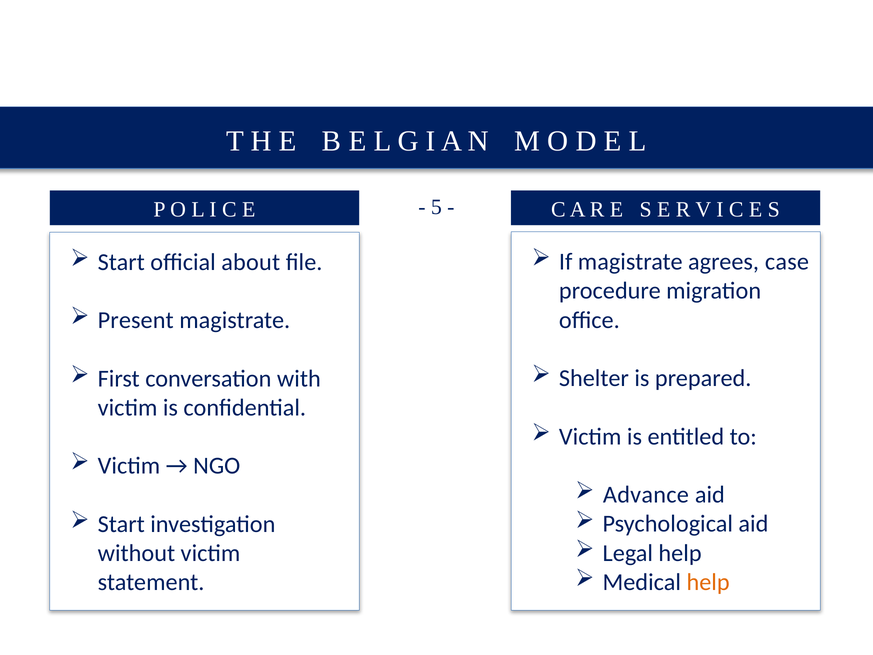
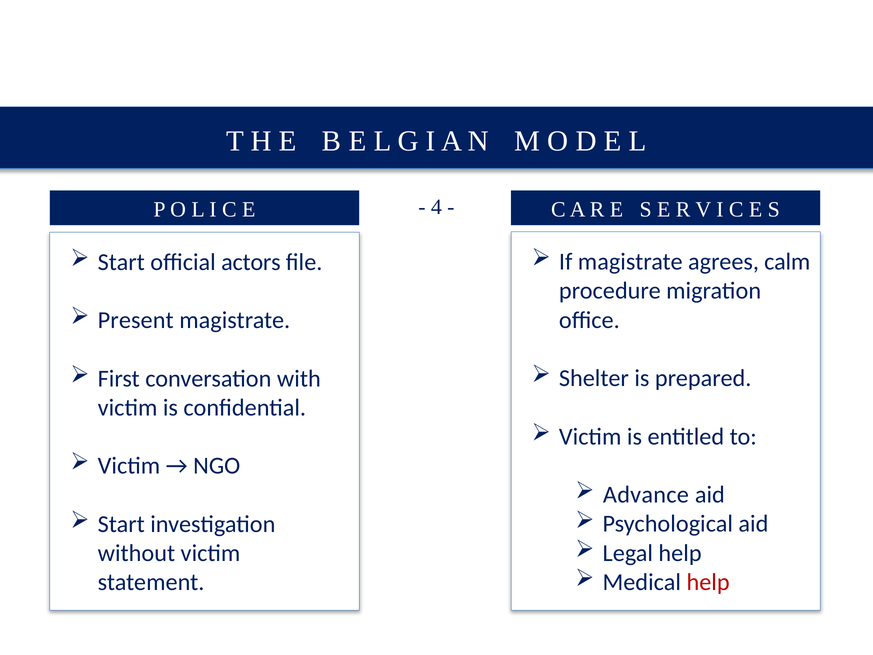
5: 5 -> 4
case: case -> calm
about: about -> actors
help at (708, 582) colour: orange -> red
